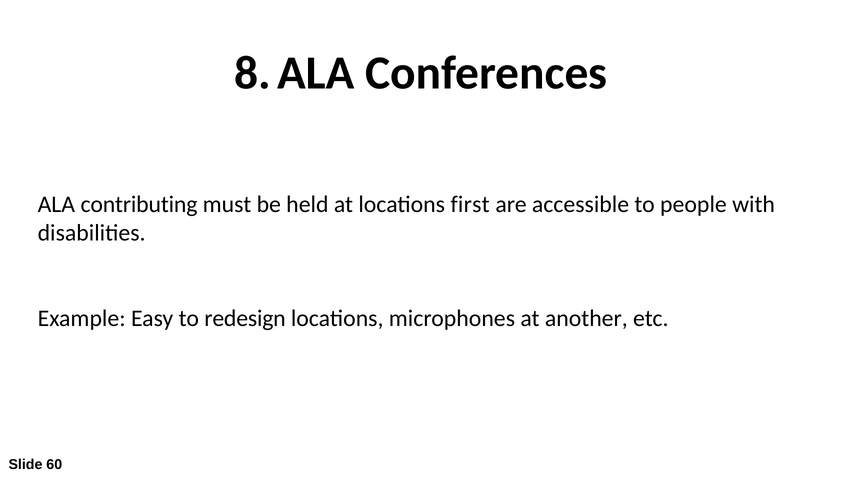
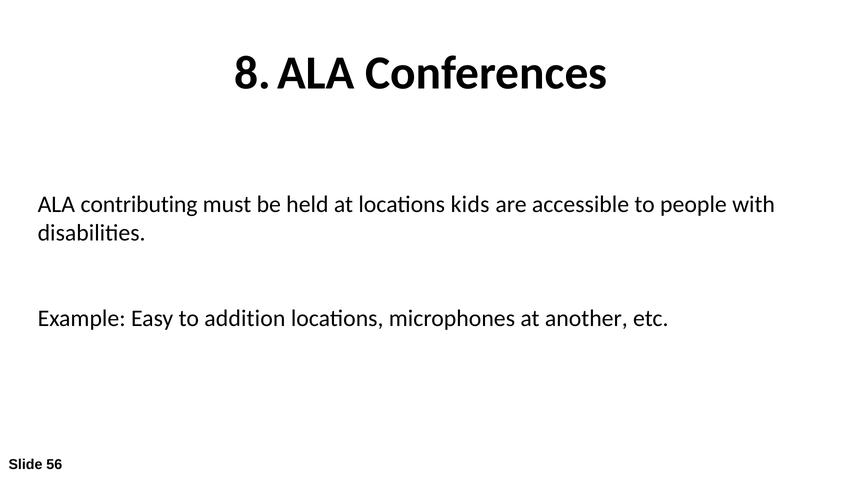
first: first -> kids
redesign: redesign -> addition
60: 60 -> 56
